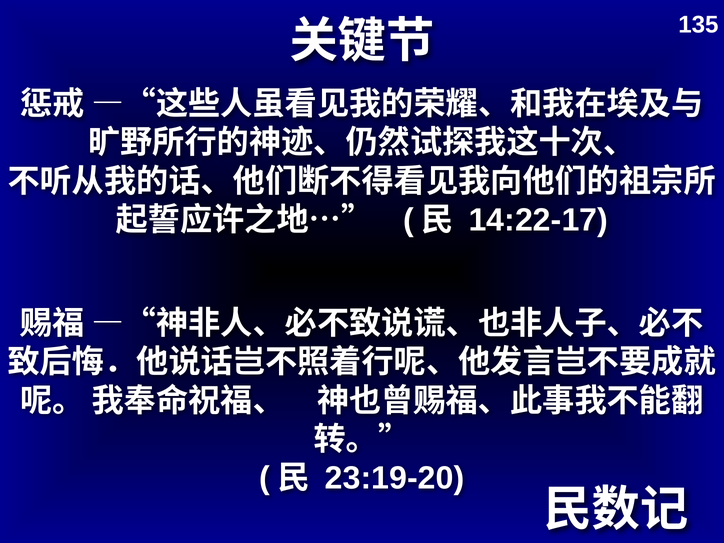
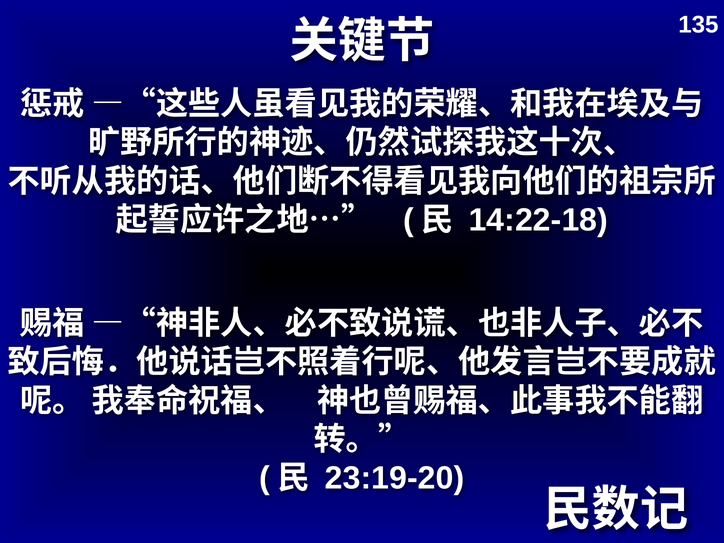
14:22-17: 14:22-17 -> 14:22-18
